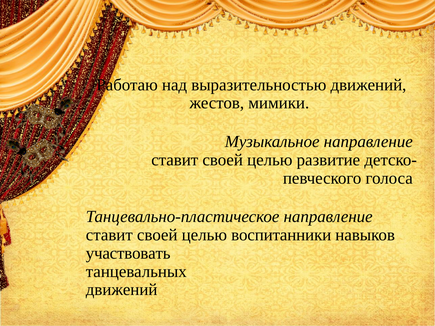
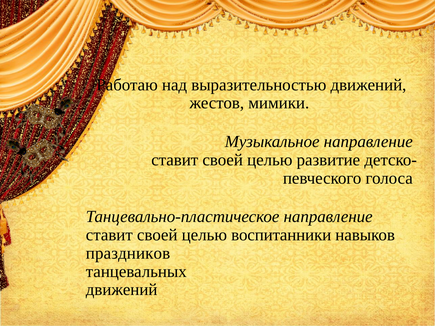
участвовать: участвовать -> праздников
